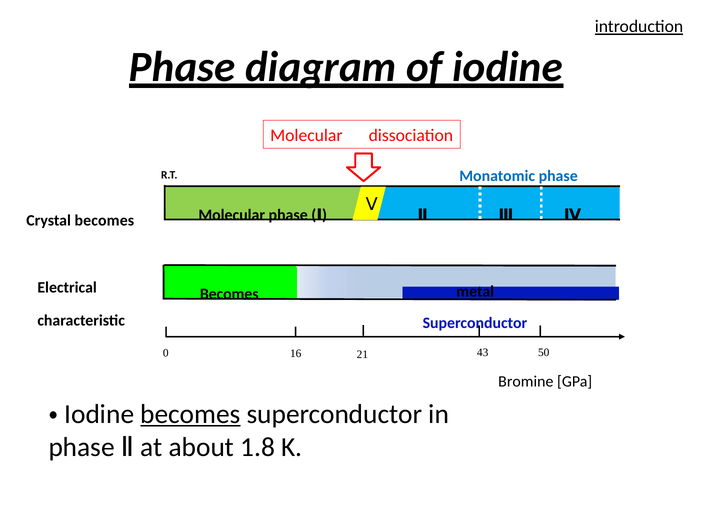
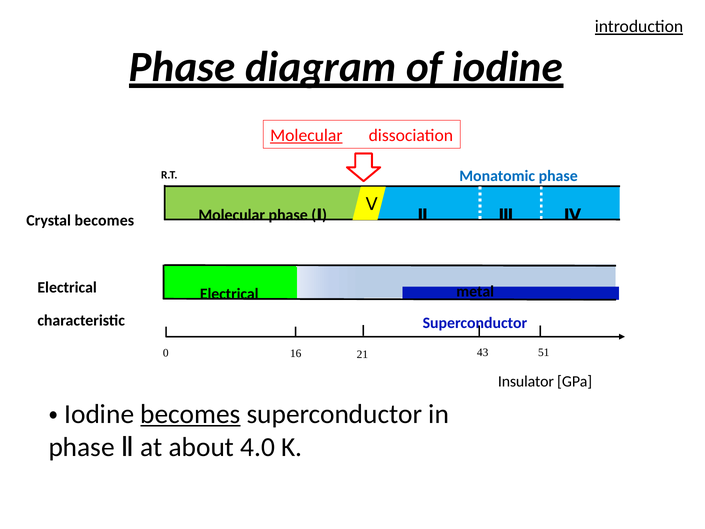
Molecular at (306, 135) underline: none -> present
Becomes at (229, 294): Becomes -> Electrical
50: 50 -> 51
Bromine: Bromine -> Insulator
1.8: 1.8 -> 4.0
